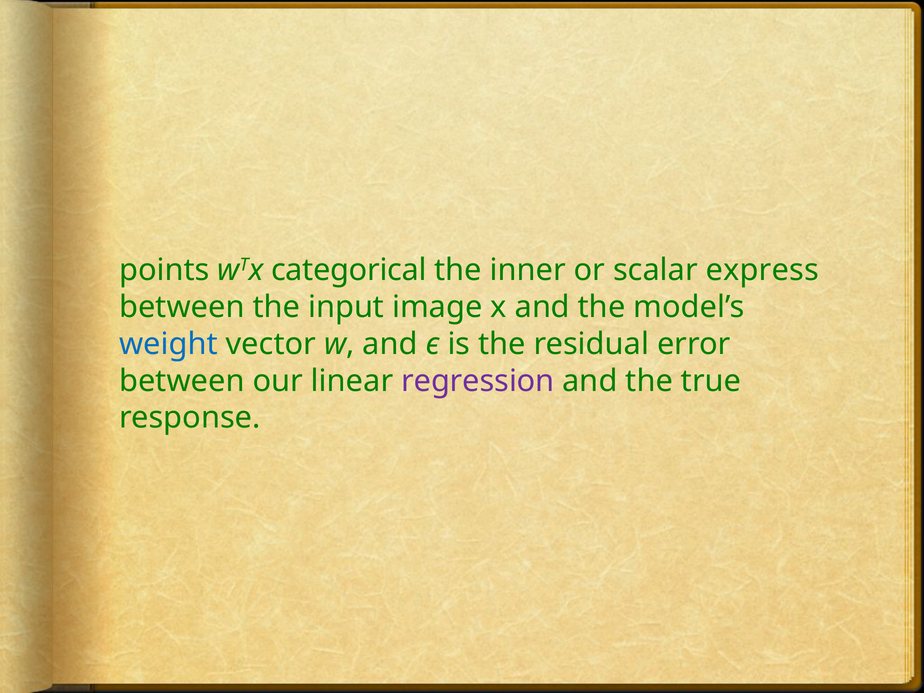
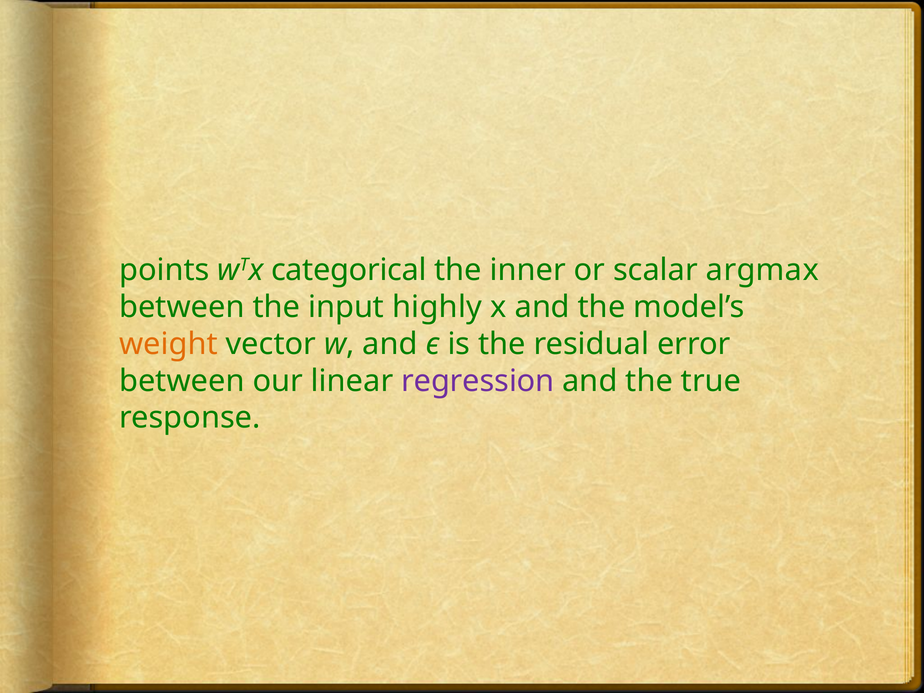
express: express -> argmax
image: image -> highly
weight colour: blue -> orange
